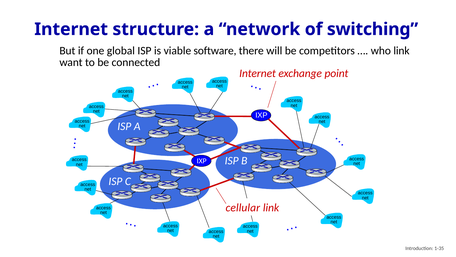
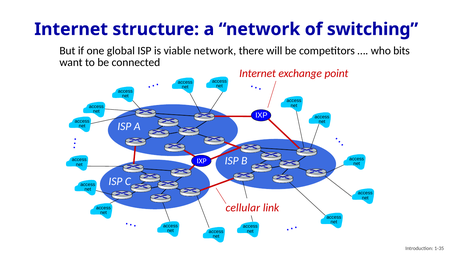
viable software: software -> network
who link: link -> bits
